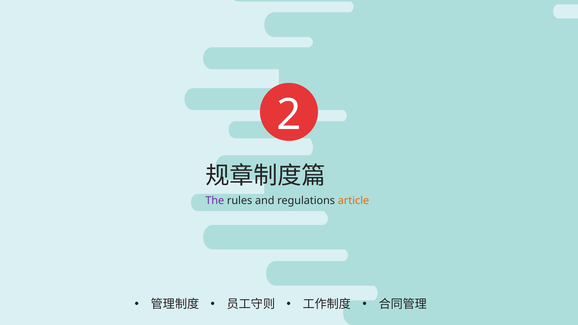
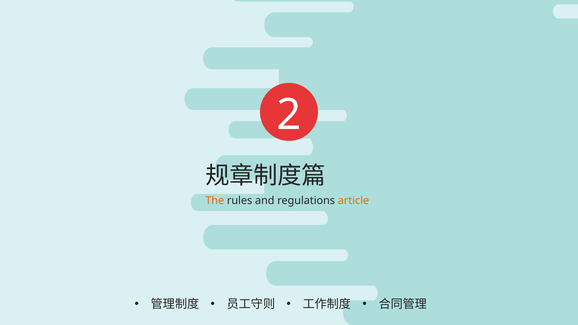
The colour: purple -> orange
